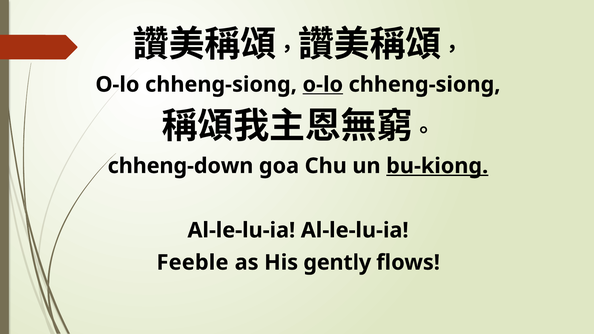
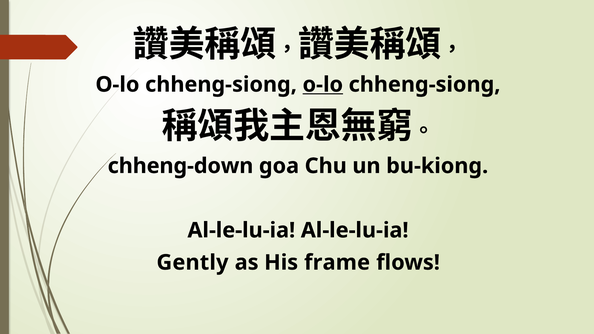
bu-kiong underline: present -> none
Feeble: Feeble -> Gently
gently: gently -> frame
